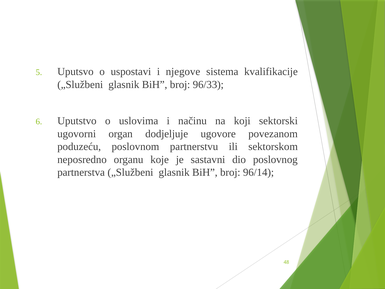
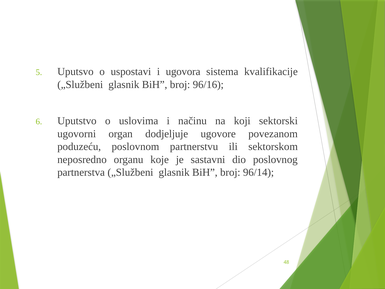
njegove: njegove -> ugovora
96/33: 96/33 -> 96/16
